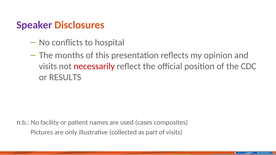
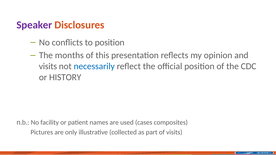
to hospital: hospital -> position
necessarily colour: red -> blue
RESULTS: RESULTS -> HISTORY
